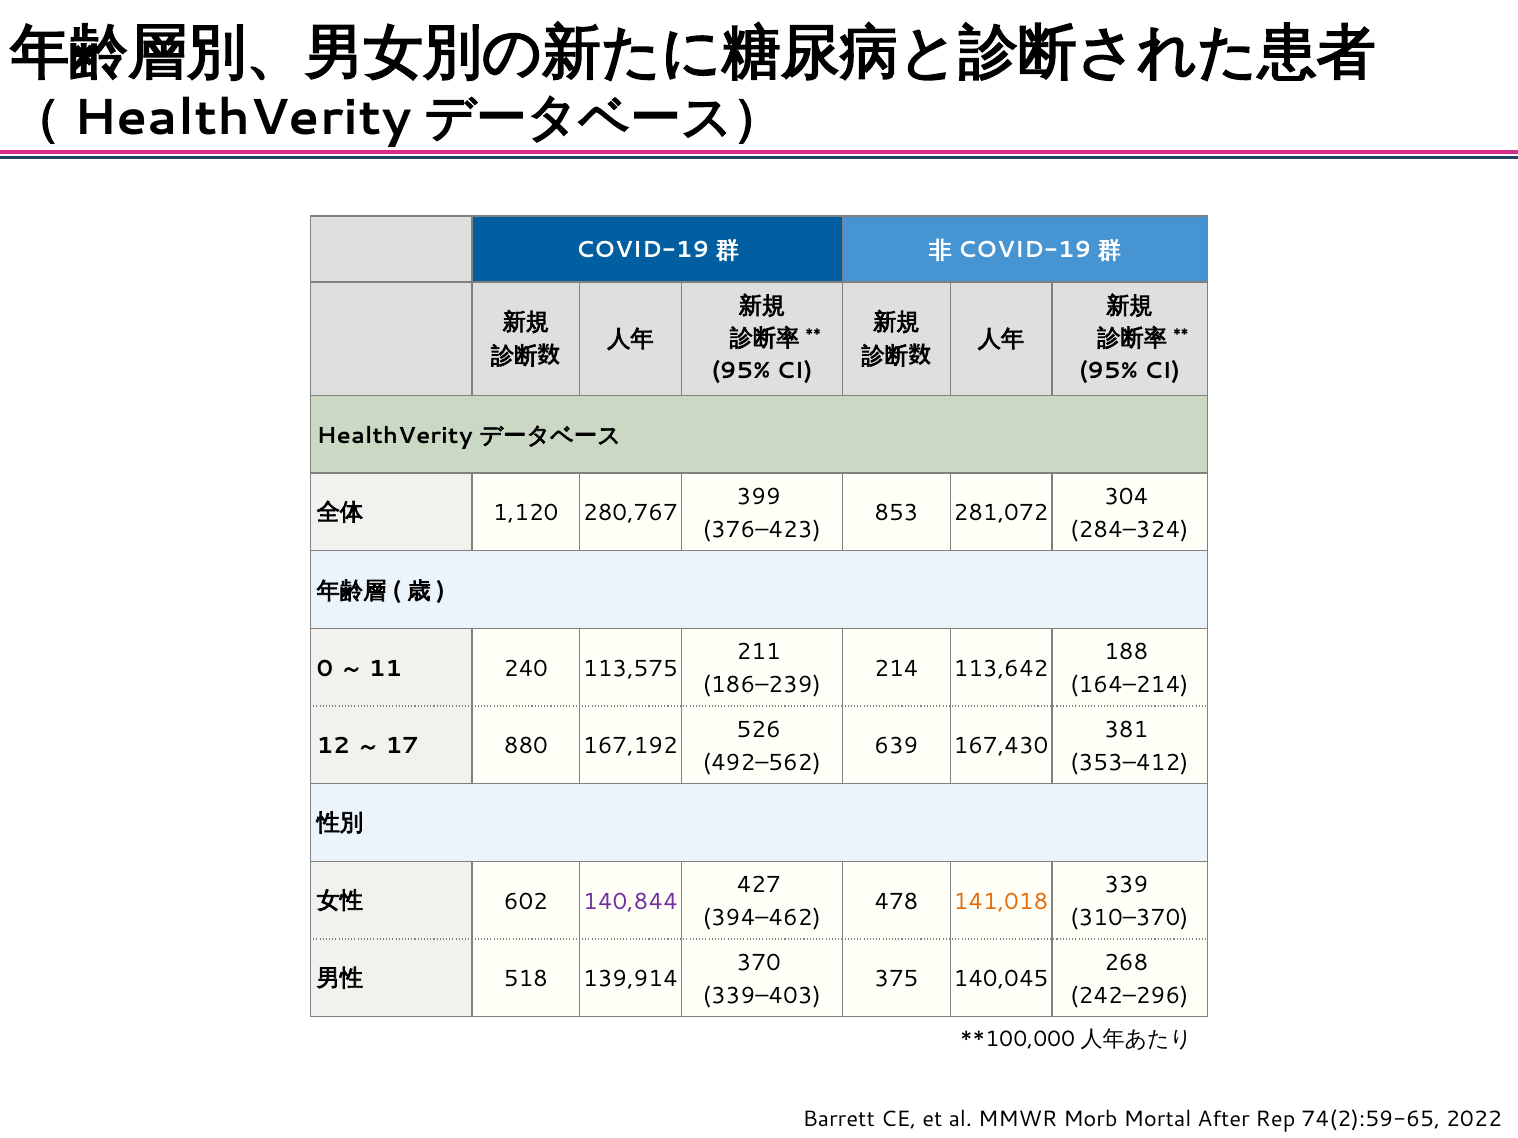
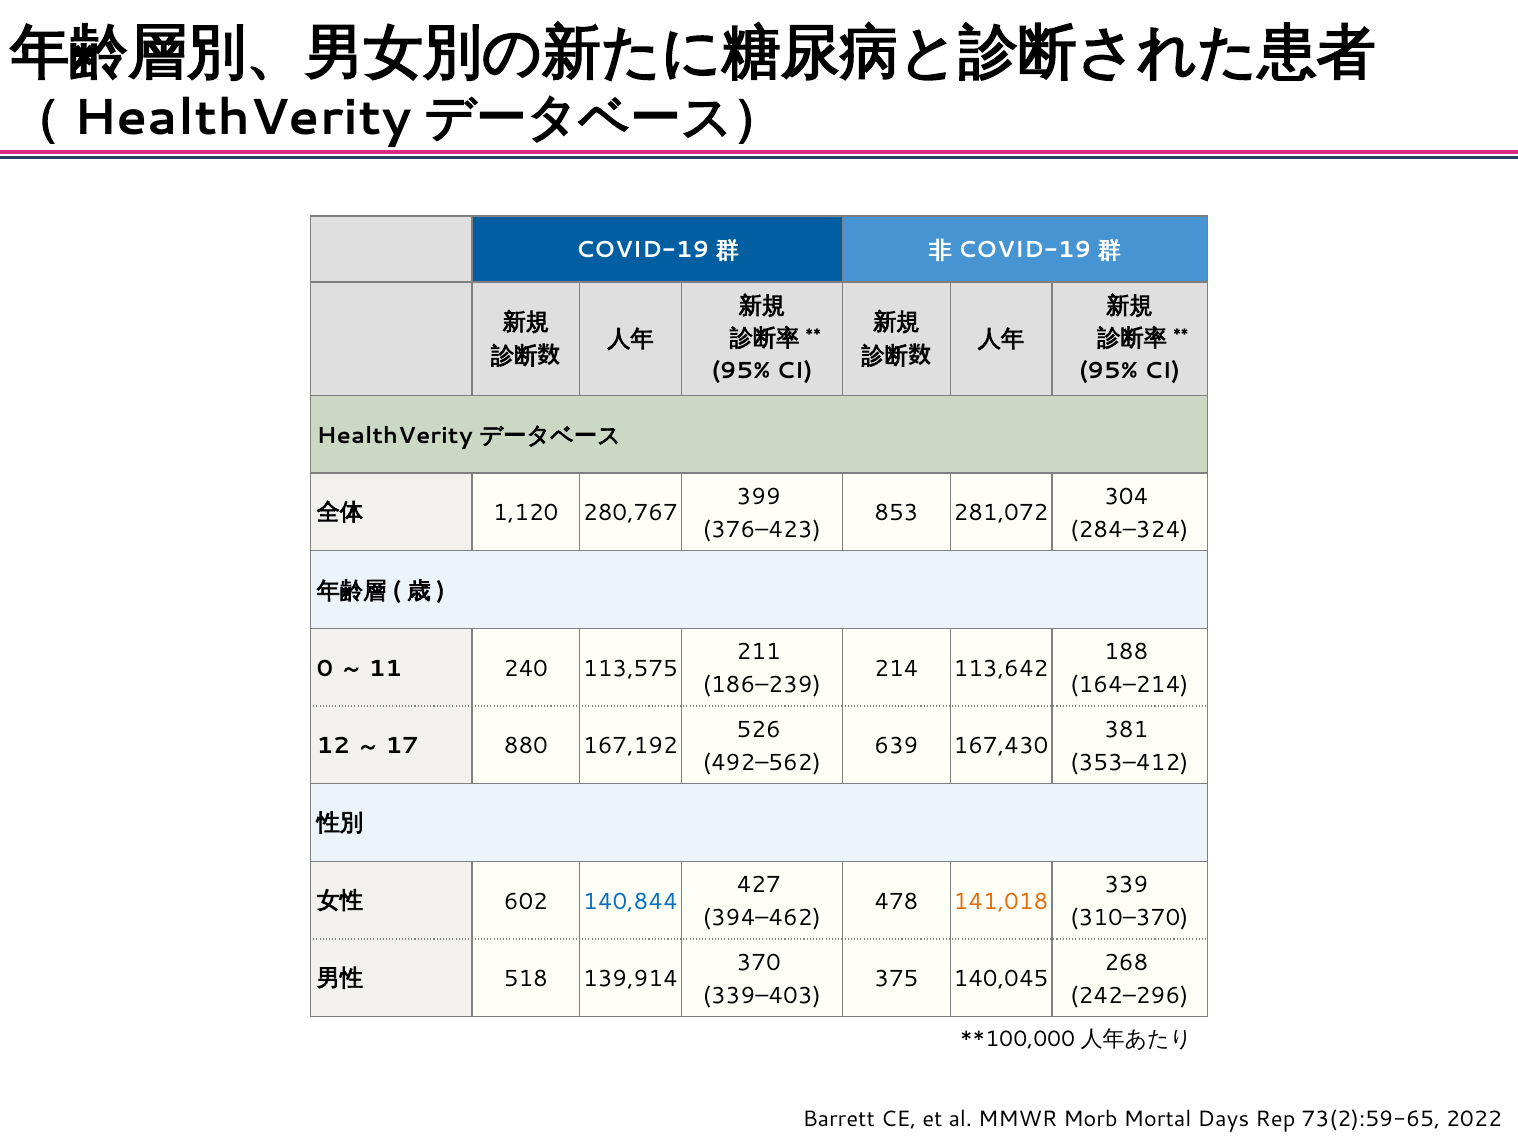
140,844 colour: purple -> blue
After: After -> Days
74(2):59-65: 74(2):59-65 -> 73(2):59-65
